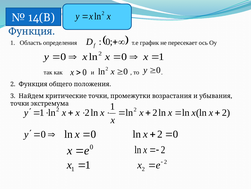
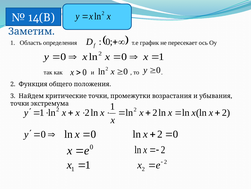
Функция at (32, 31): Функция -> Заметим
